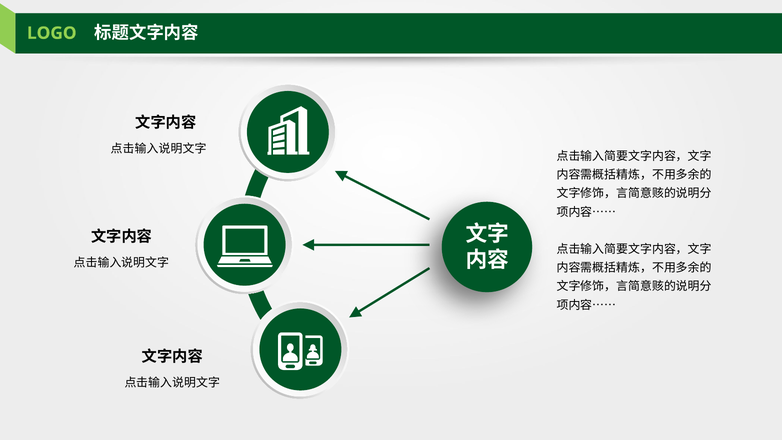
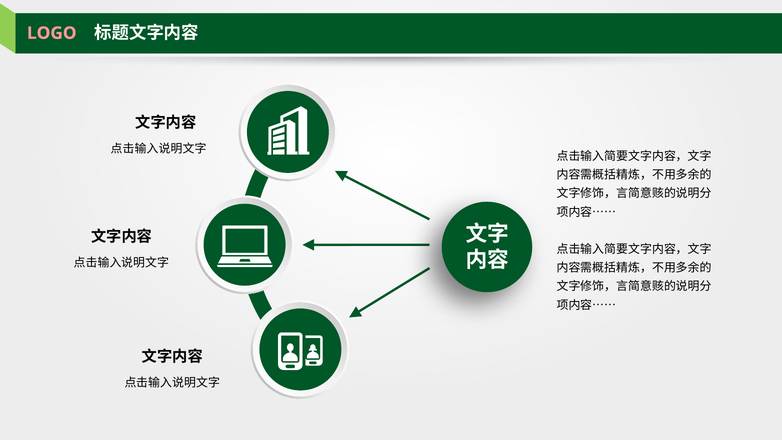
LOGO colour: light green -> pink
